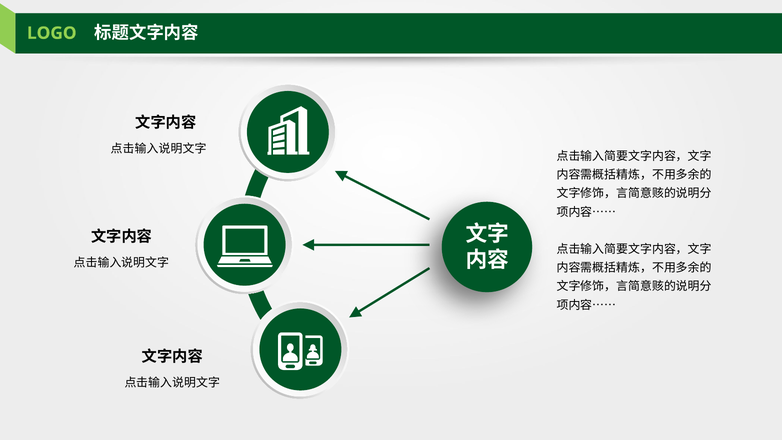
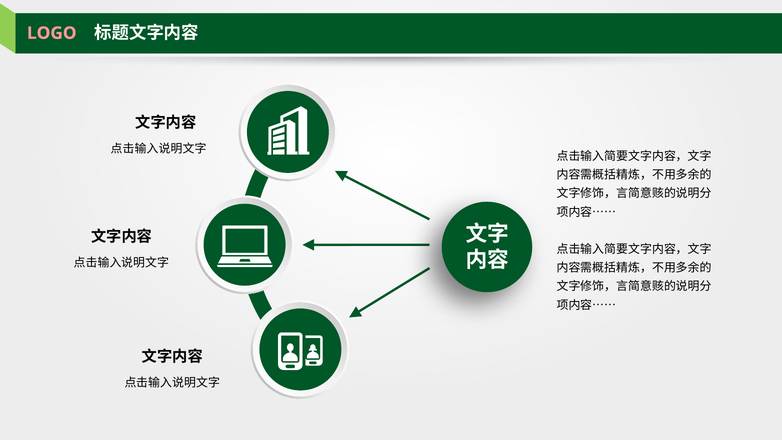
LOGO colour: light green -> pink
